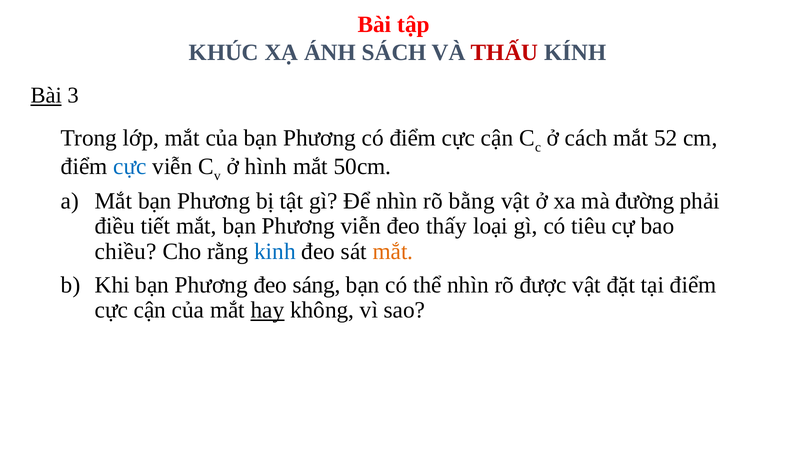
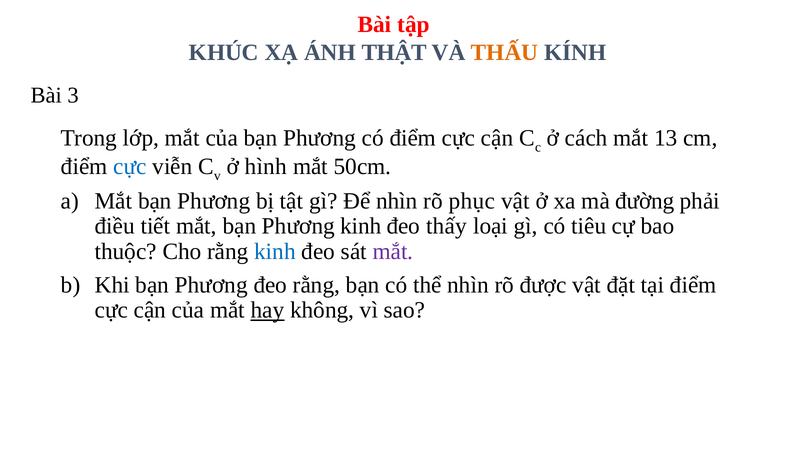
SÁCH: SÁCH -> THẬT
THẤU colour: red -> orange
Bài at (46, 96) underline: present -> none
52: 52 -> 13
bằng: bằng -> phục
Phương viễn: viễn -> kinh
chiều: chiều -> thuộc
mắt at (393, 251) colour: orange -> purple
đeo sáng: sáng -> rằng
